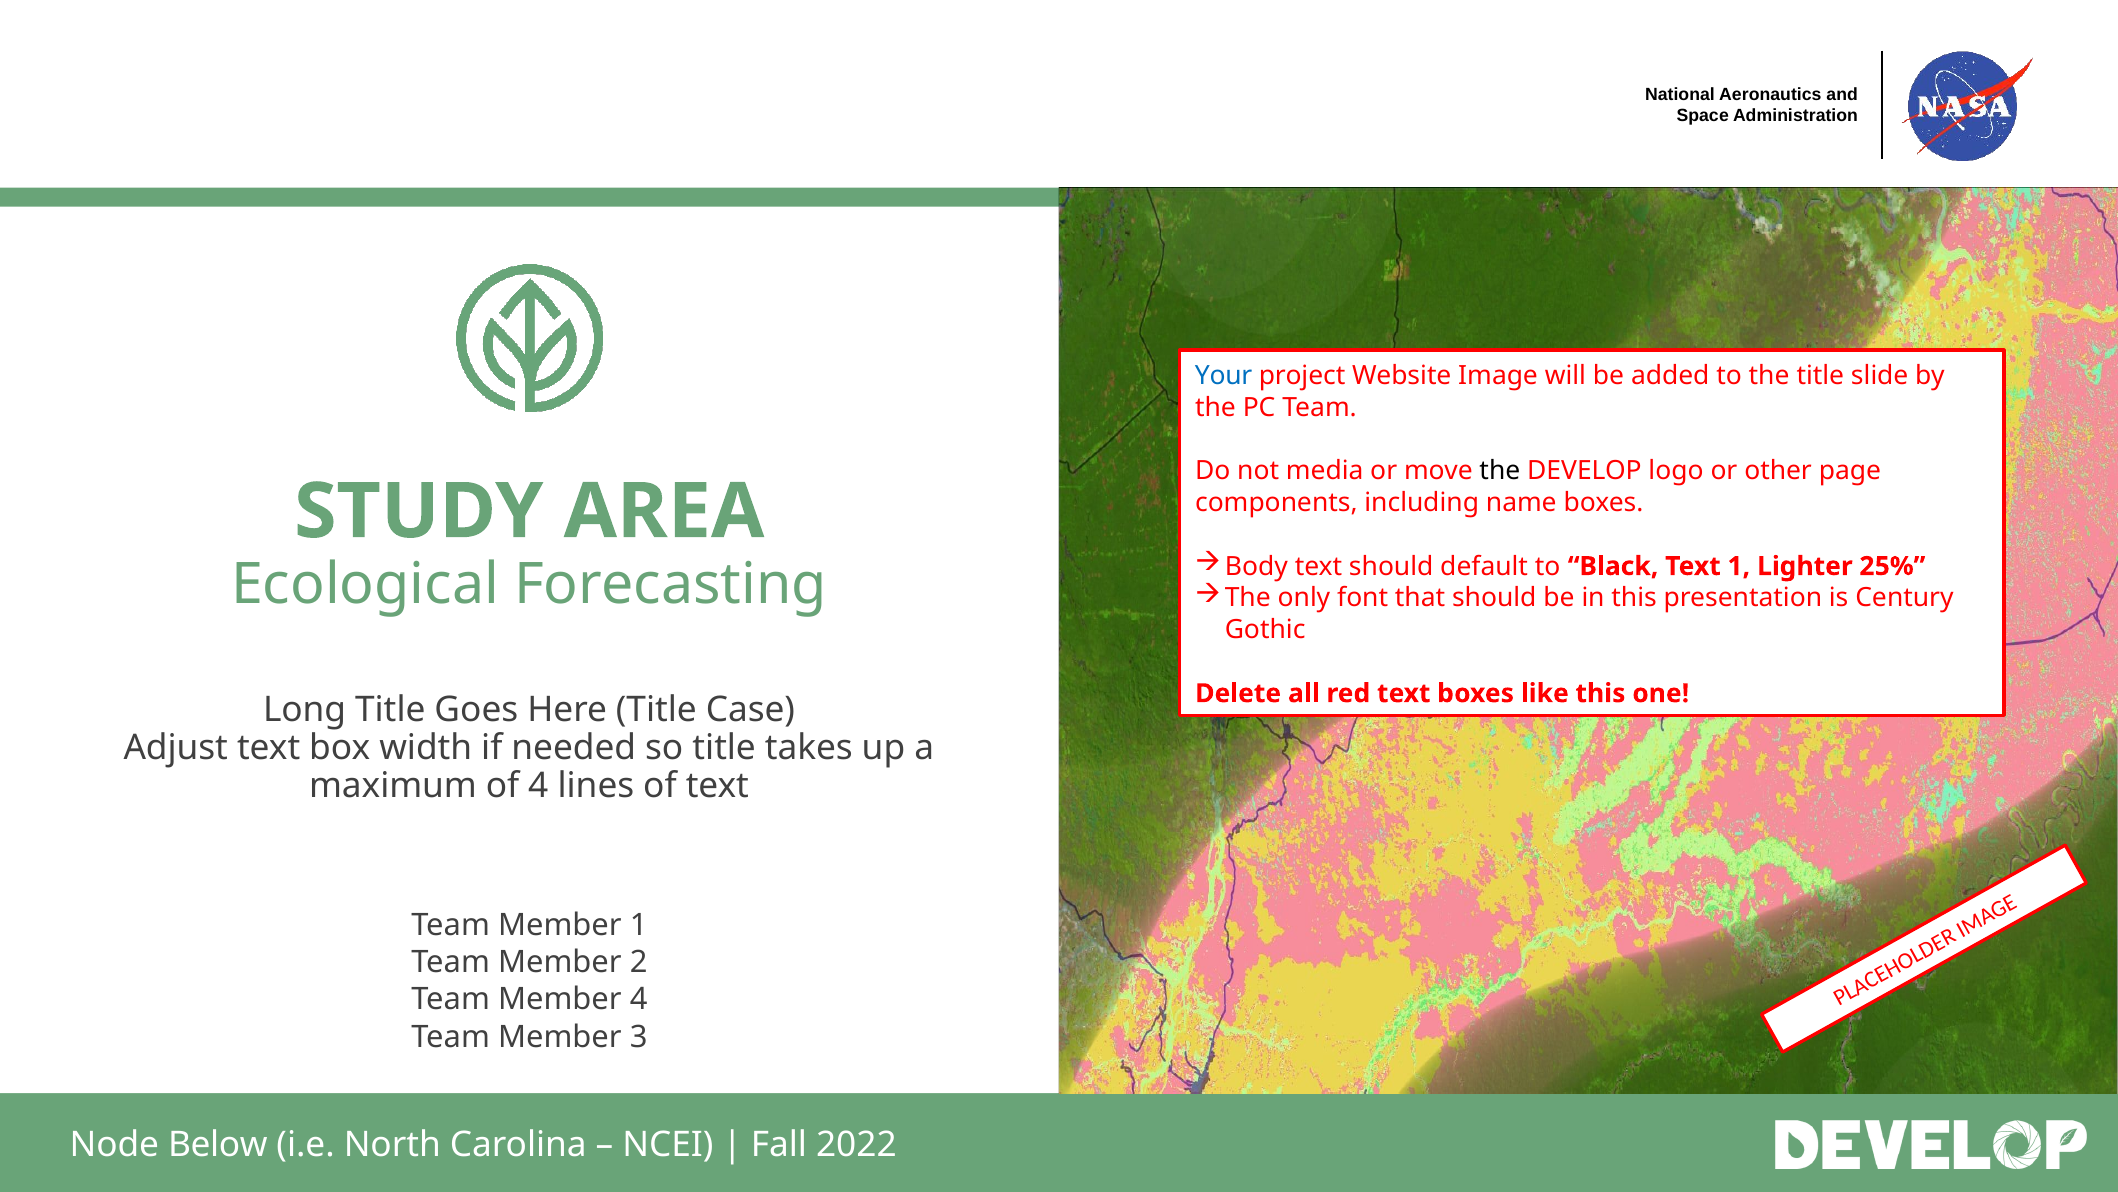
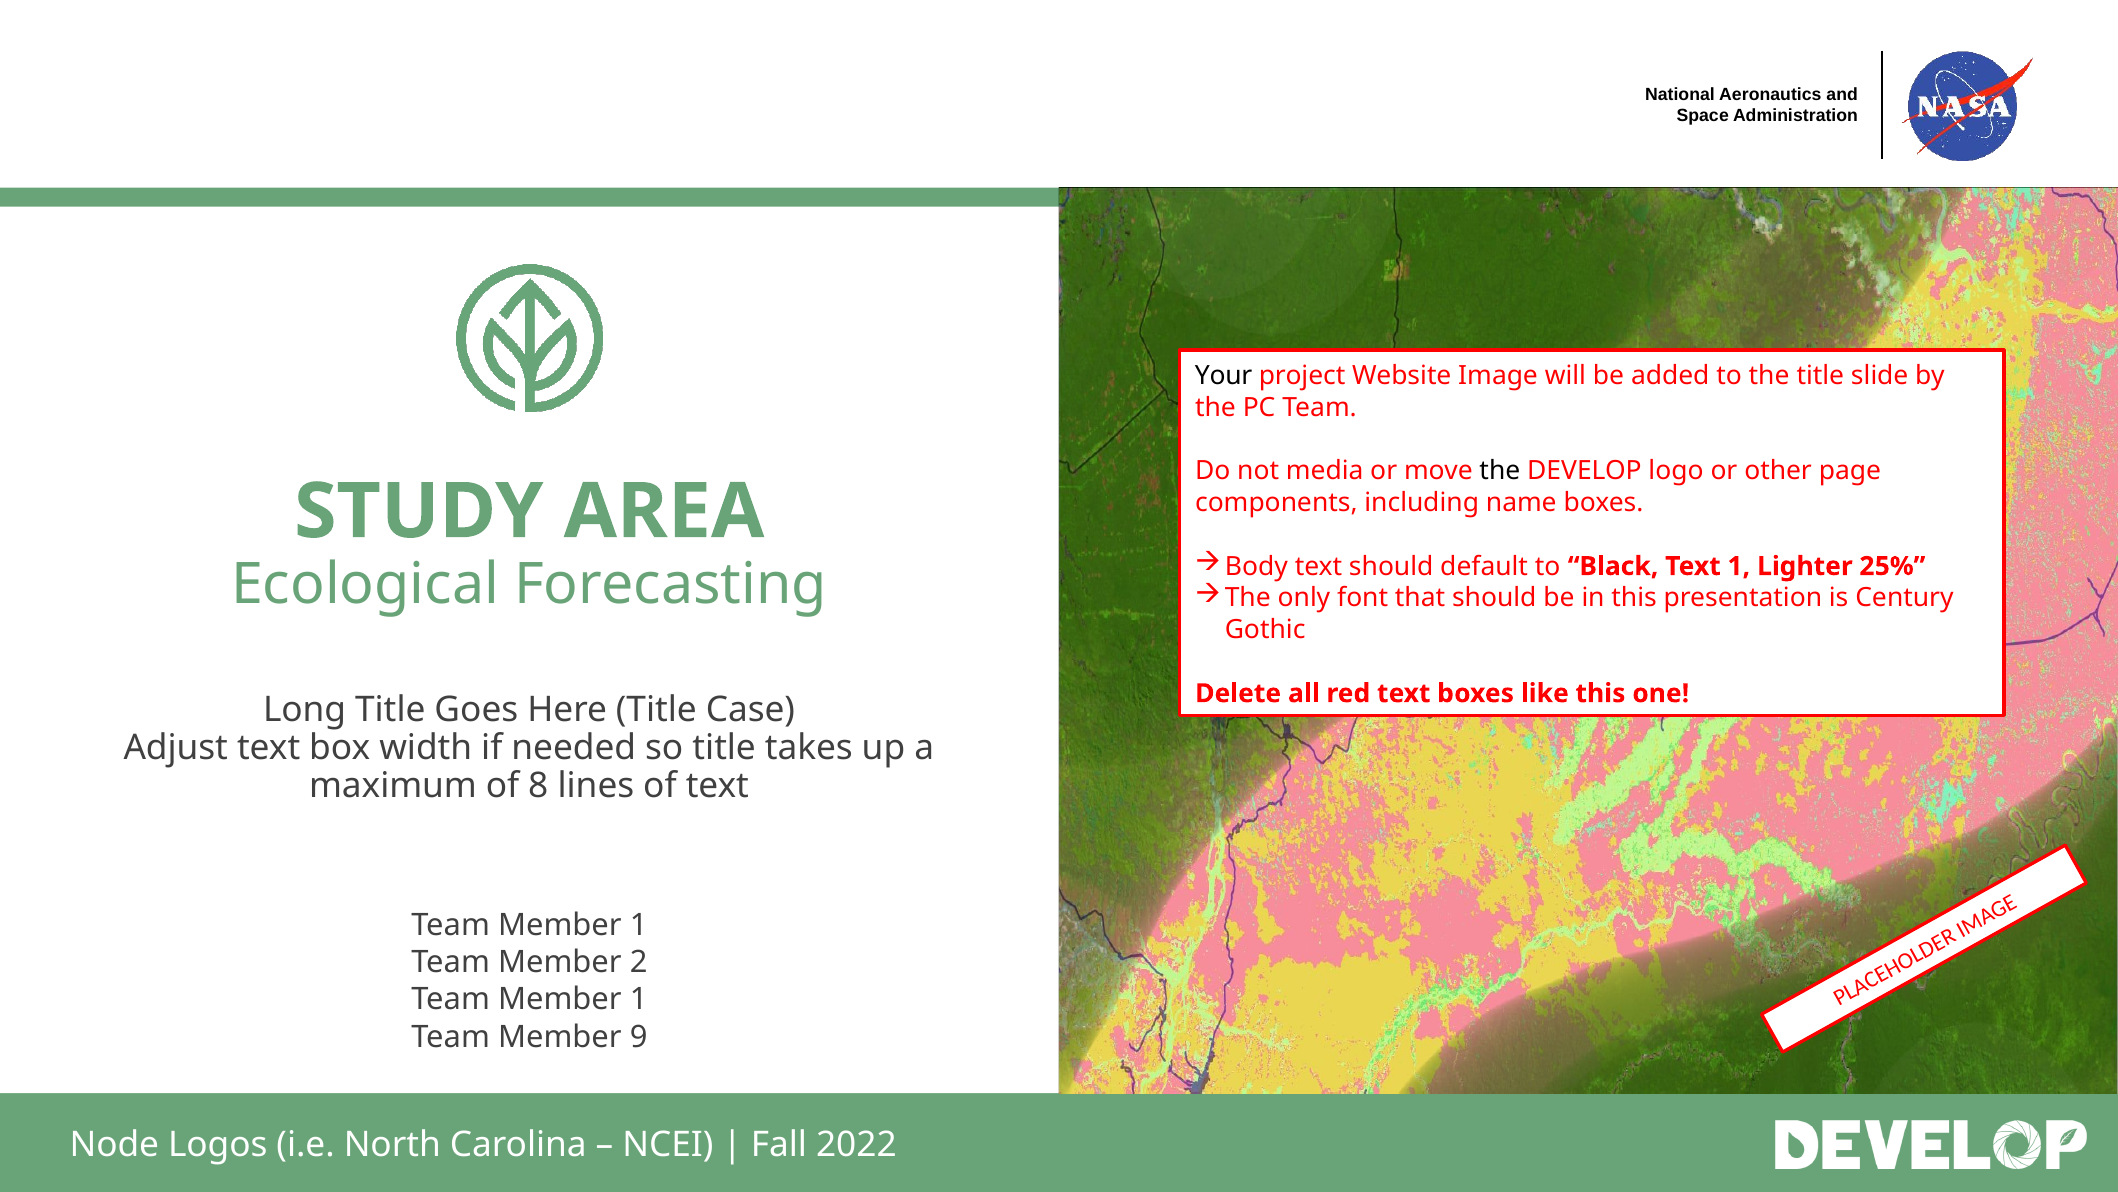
Your colour: blue -> black
of 4: 4 -> 8
4 at (639, 999): 4 -> 1
3: 3 -> 9
Below: Below -> Logos
